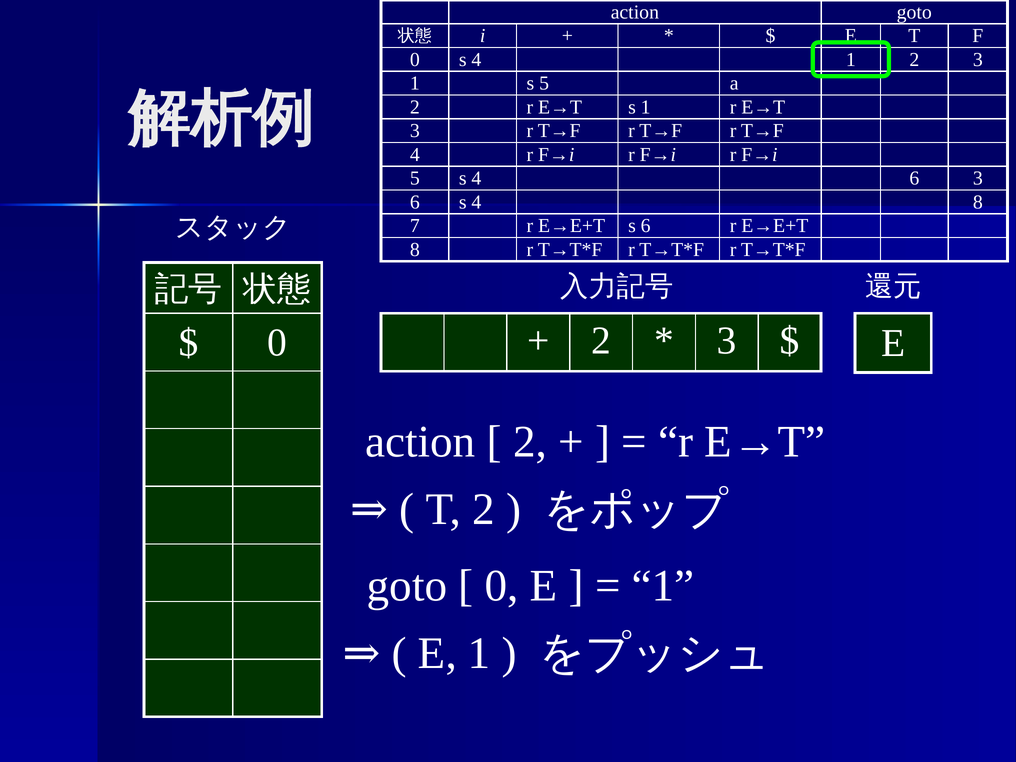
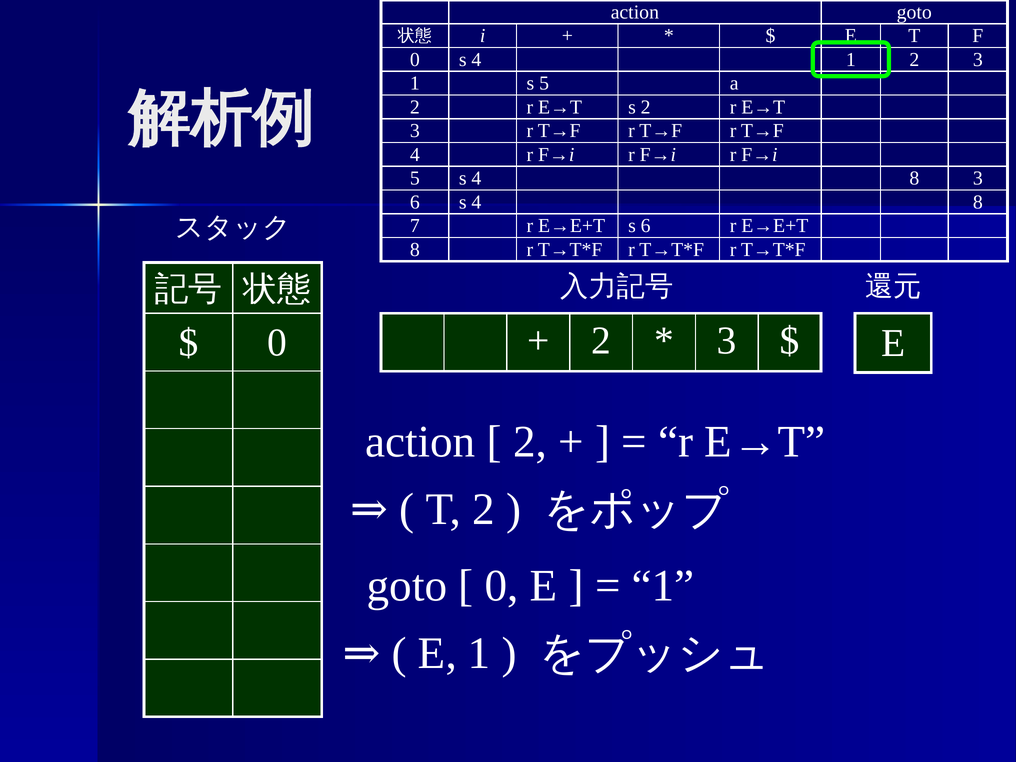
s 1: 1 -> 2
5 s 4 6: 6 -> 8
